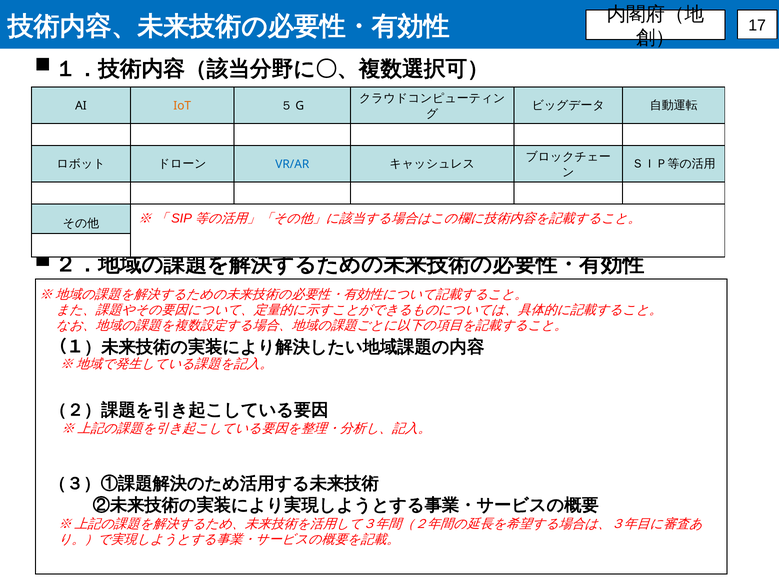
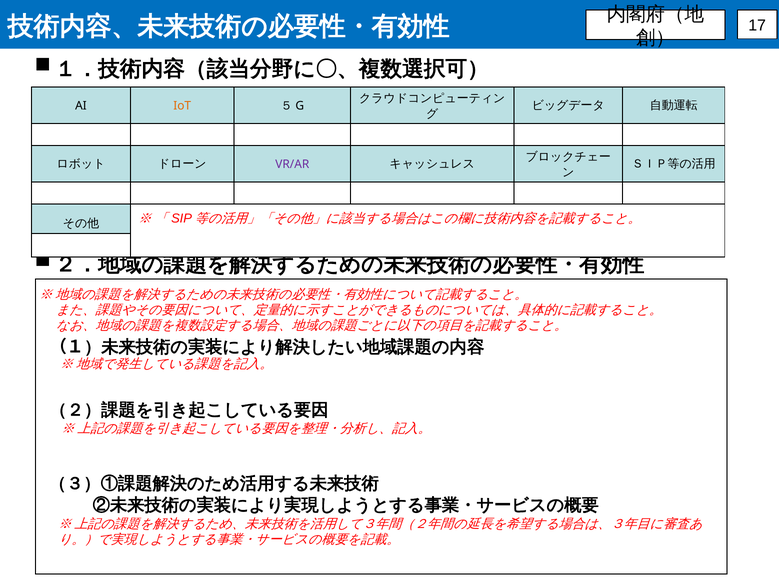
VR/AR colour: blue -> purple
